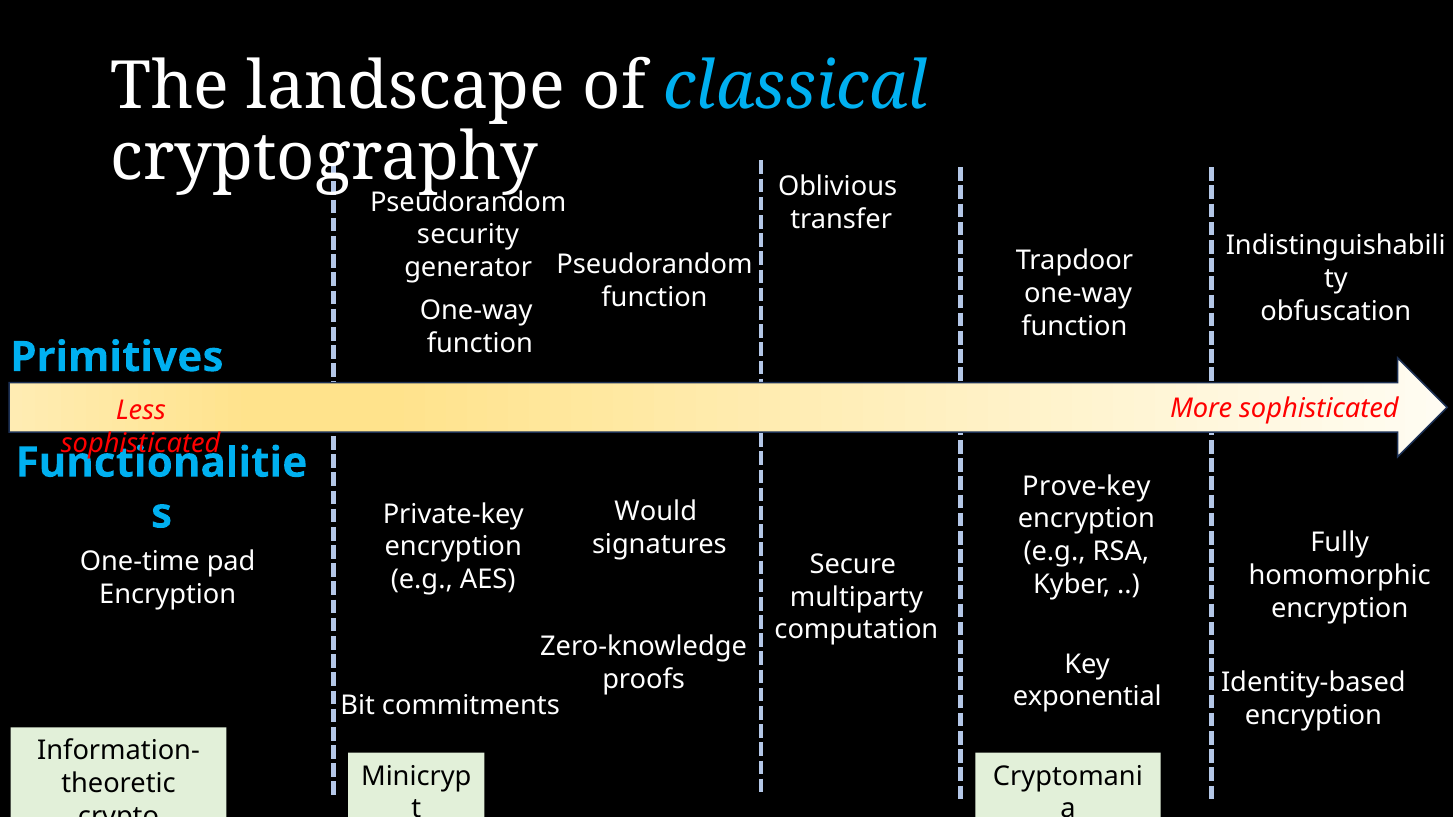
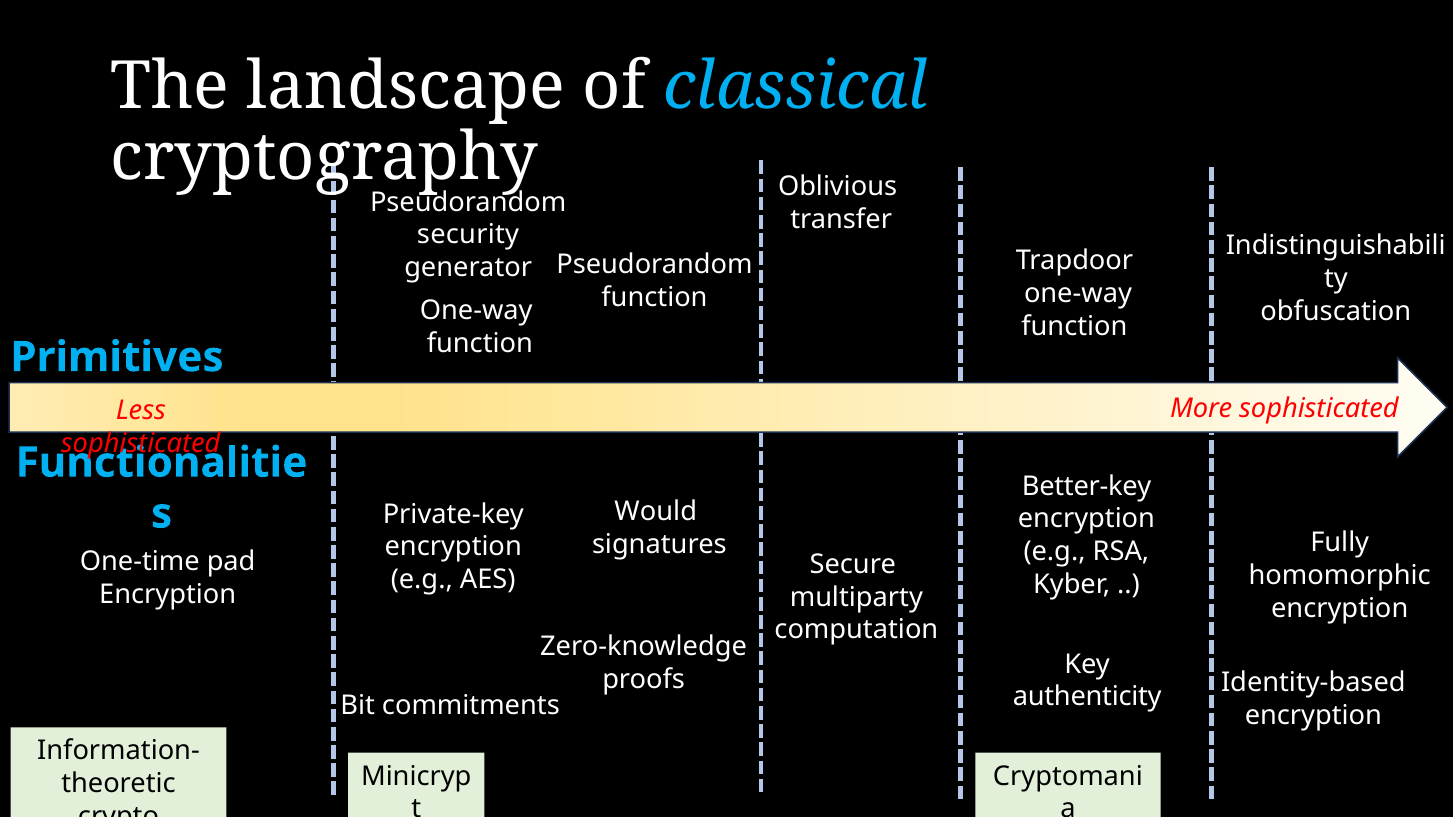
Prove-key: Prove-key -> Better-key
exponential: exponential -> authenticity
